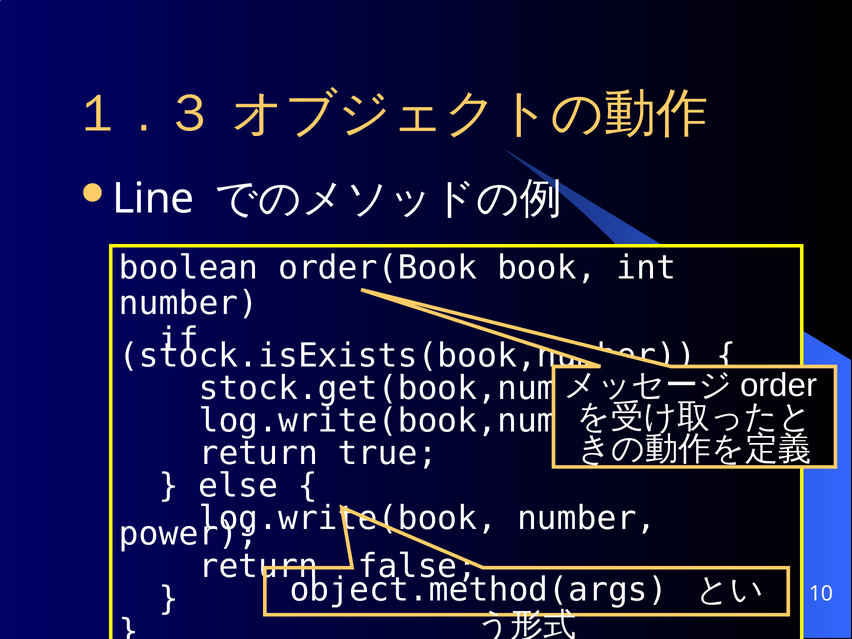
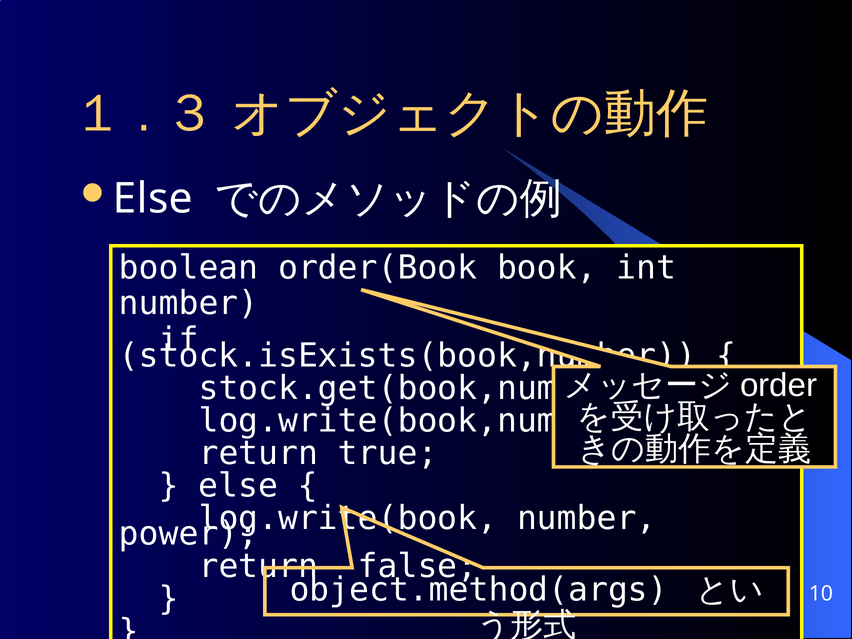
Line at (153, 199): Line -> Else
